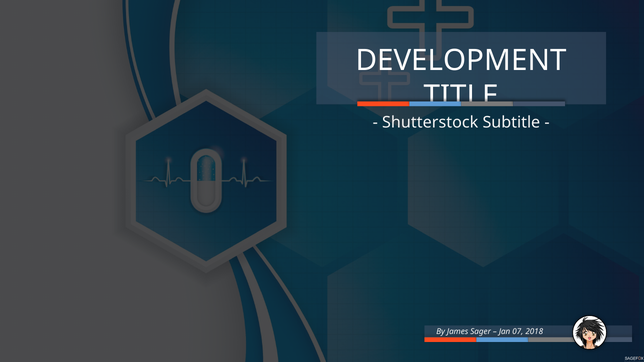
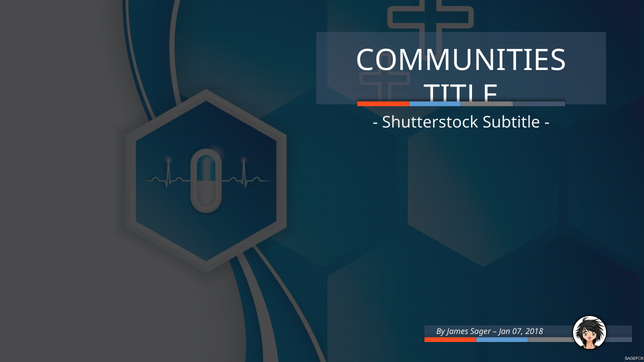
DEVELOPMENT: DEVELOPMENT -> COMMUNITIES
